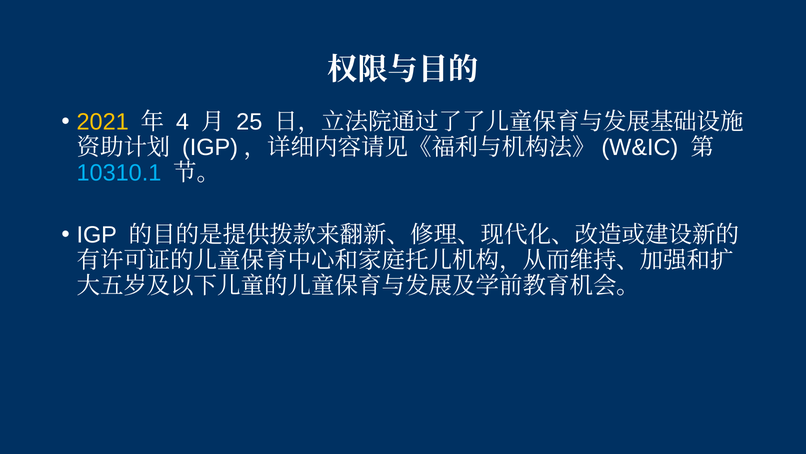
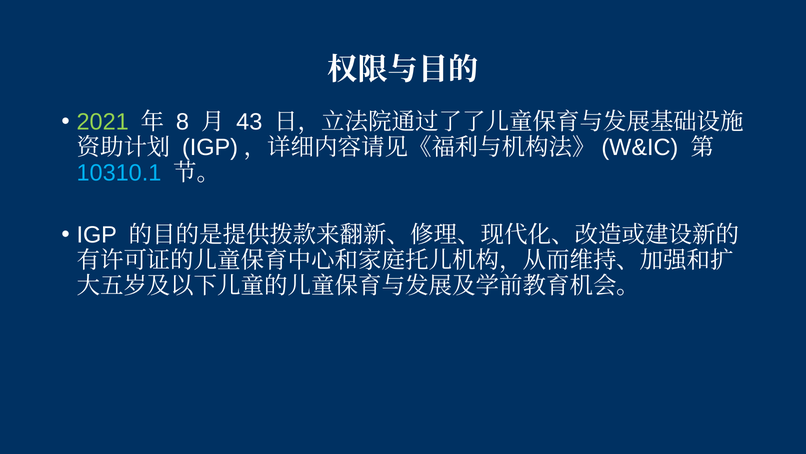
2021 colour: yellow -> light green
4: 4 -> 8
25: 25 -> 43
